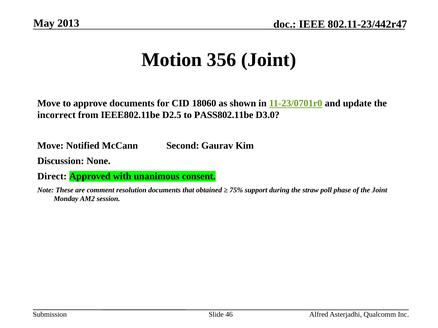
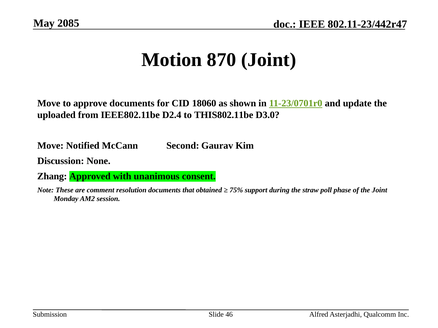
2013: 2013 -> 2085
356: 356 -> 870
incorrect: incorrect -> uploaded
D2.5: D2.5 -> D2.4
PASS802.11be: PASS802.11be -> THIS802.11be
Direct: Direct -> Zhang
